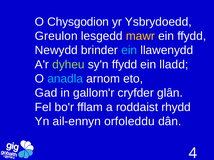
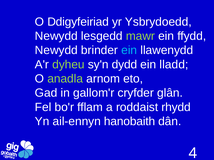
Chysgodion: Chysgodion -> Ddigyfeiriad
Greulon at (56, 36): Greulon -> Newydd
mawr colour: yellow -> light green
sy'n ffydd: ffydd -> dydd
anadla colour: light blue -> light green
orfoleddu: orfoleddu -> hanobaith
